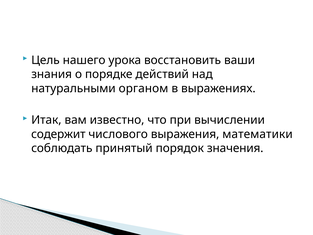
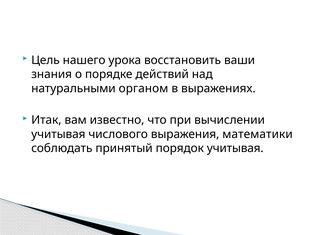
содержит at (58, 134): содержит -> учитывая
порядок значения: значения -> учитывая
